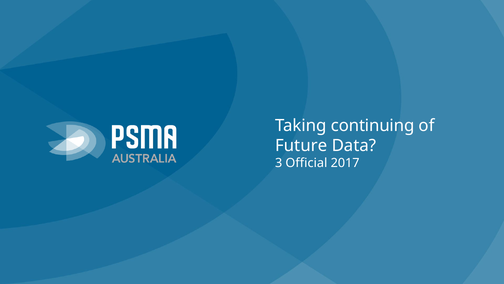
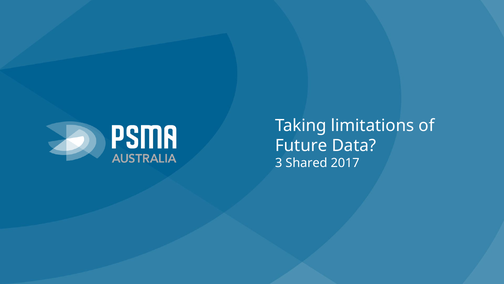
continuing: continuing -> limitations
Official: Official -> Shared
